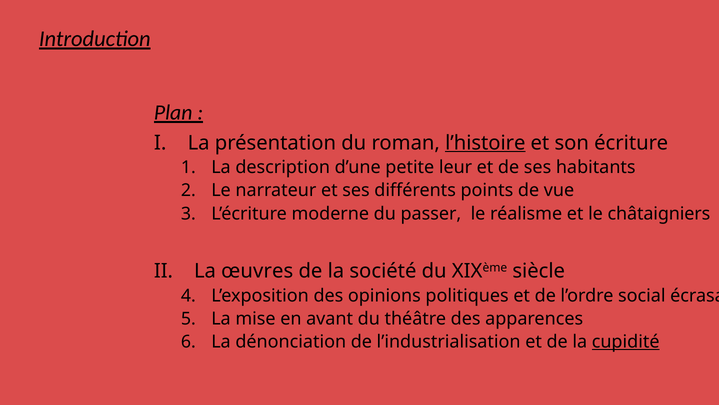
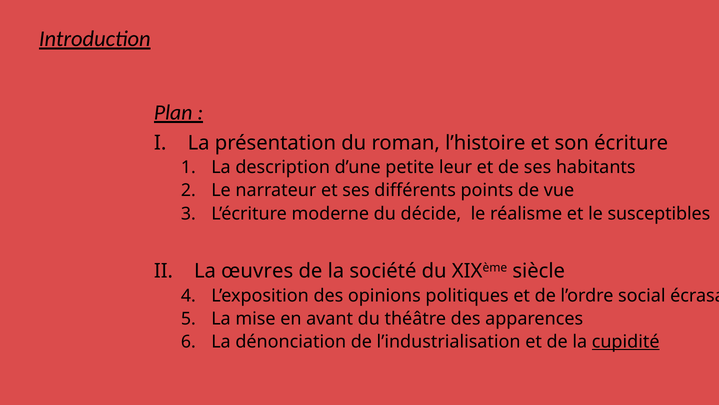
l’histoire underline: present -> none
passer: passer -> décide
châtaigniers: châtaigniers -> susceptibles
